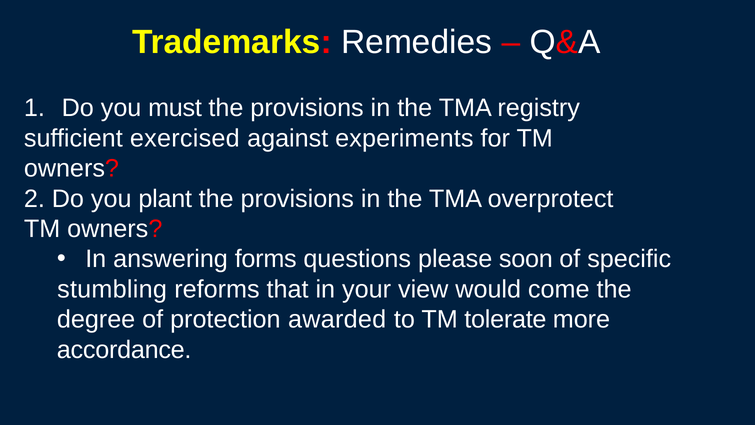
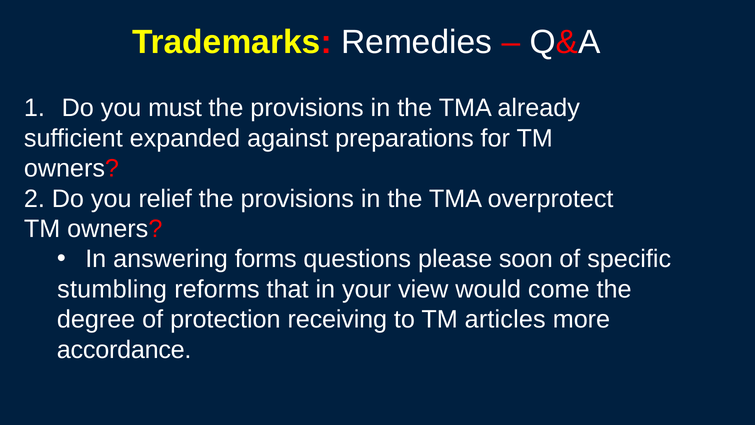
registry: registry -> already
exercised: exercised -> expanded
experiments: experiments -> preparations
plant: plant -> relief
awarded: awarded -> receiving
tolerate: tolerate -> articles
